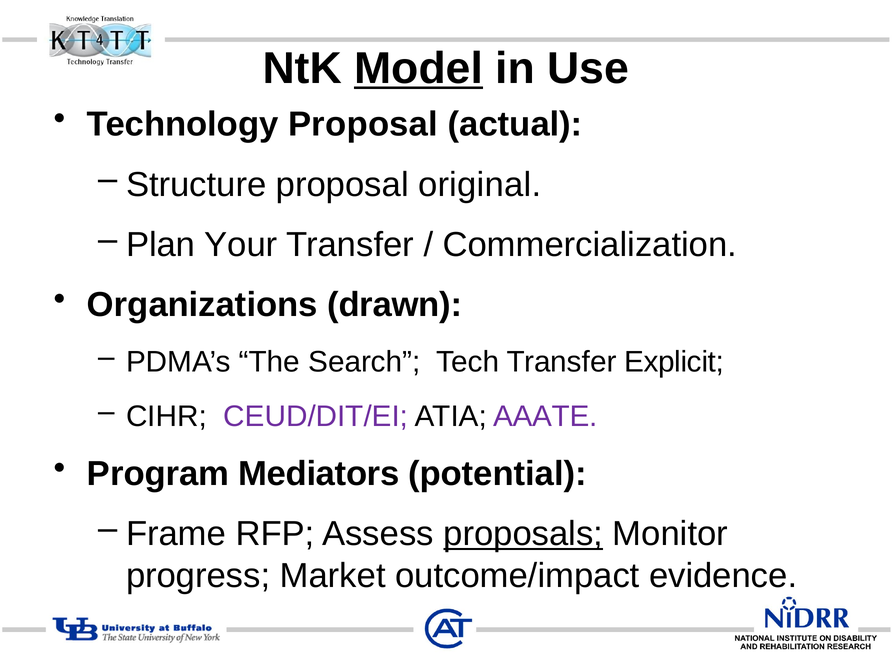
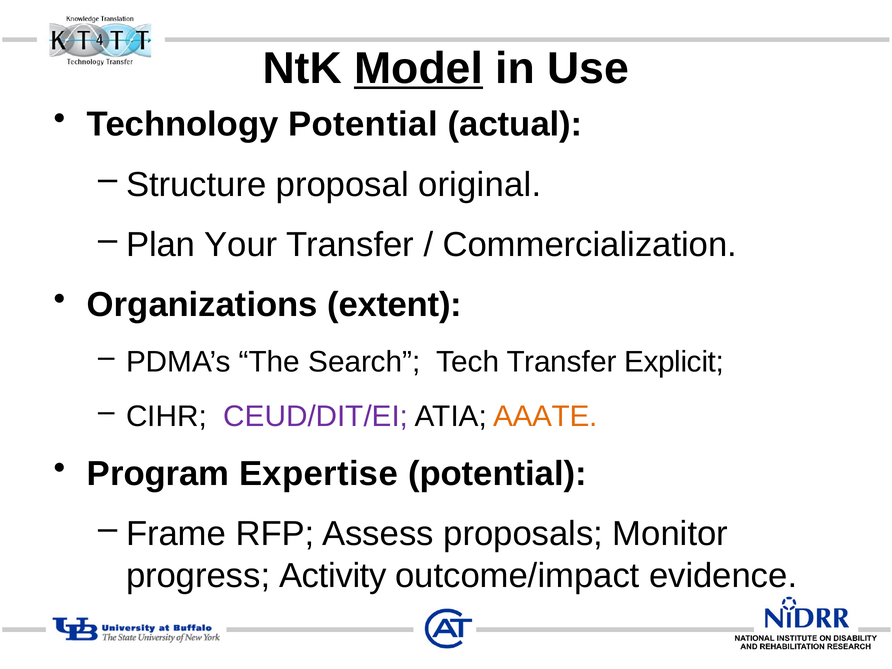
Technology Proposal: Proposal -> Potential
drawn: drawn -> extent
AAATE colour: purple -> orange
Mediators: Mediators -> Expertise
proposals underline: present -> none
Market: Market -> Activity
